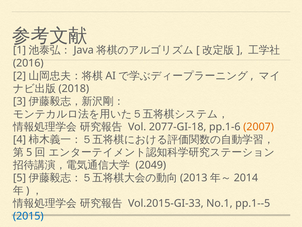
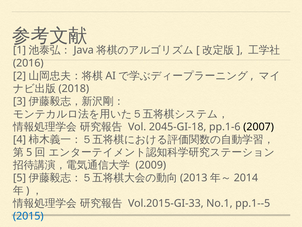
2077-GI-18: 2077-GI-18 -> 2045-GI-18
2007 colour: orange -> black
2049: 2049 -> 2009
